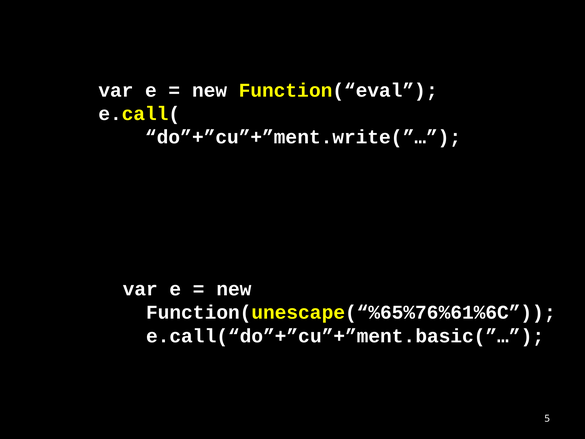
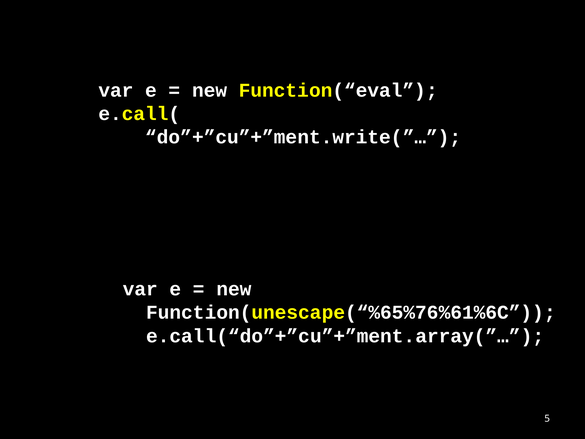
e.call(“do”+”cu”+”ment.basic(”…: e.call(“do”+”cu”+”ment.basic(”… -> e.call(“do”+”cu”+”ment.array(”…
